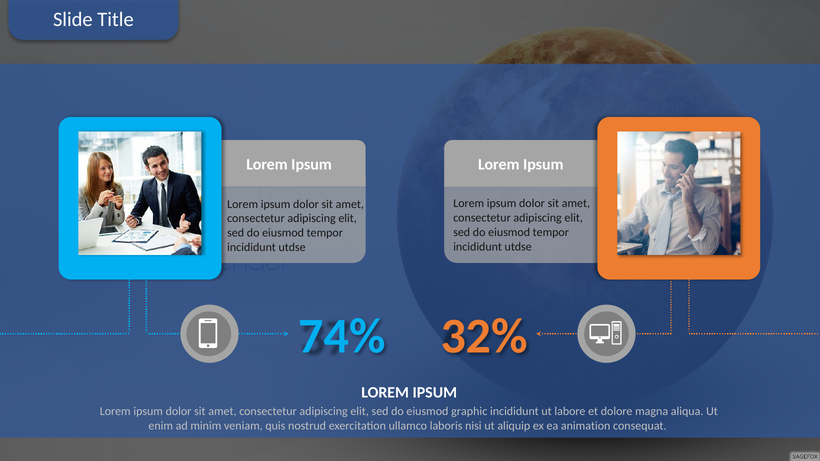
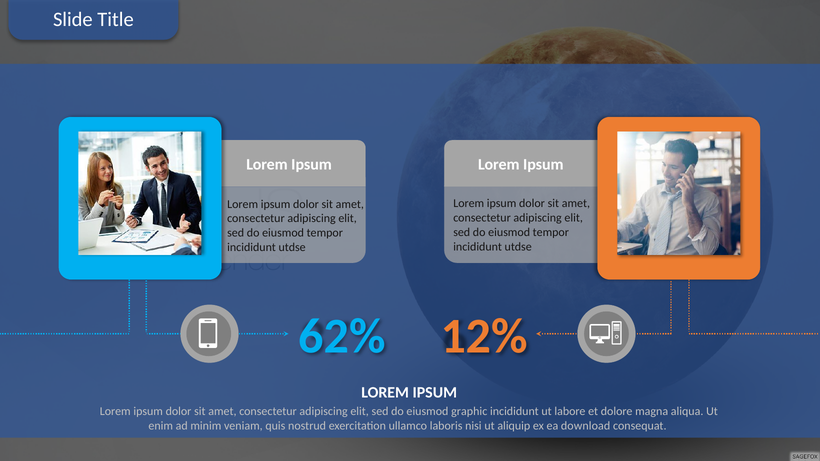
74%: 74% -> 62%
32%: 32% -> 12%
animation: animation -> download
